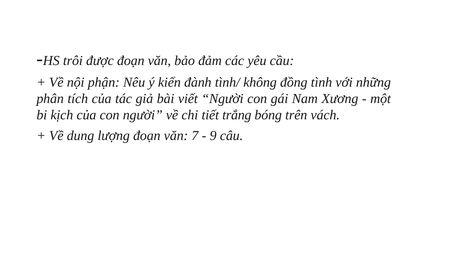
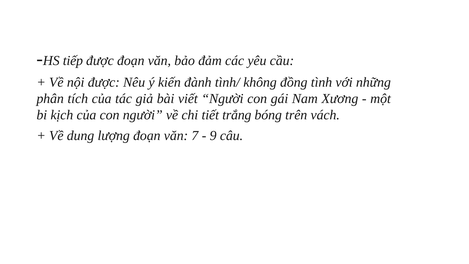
trôi: trôi -> tiếp
nội phận: phận -> được
